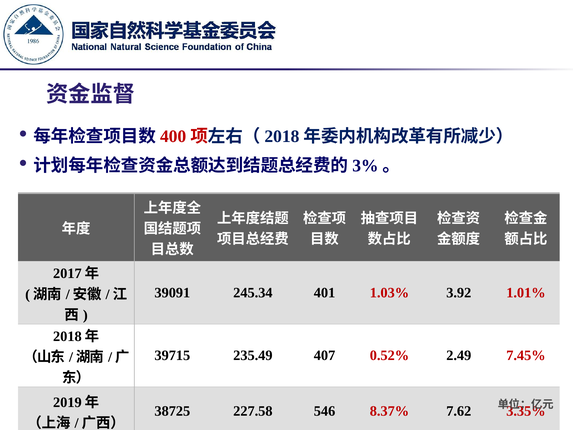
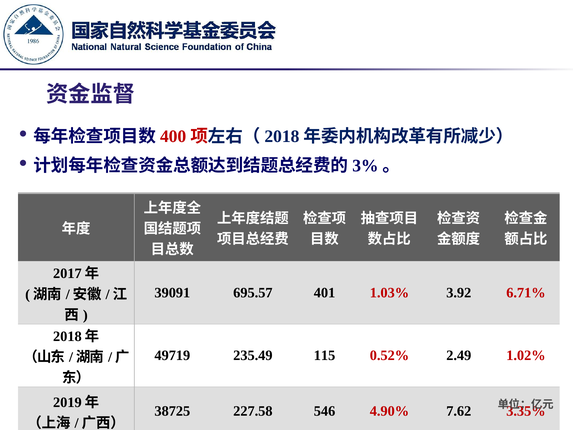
245.34: 245.34 -> 695.57
1.01%: 1.01% -> 6.71%
39715: 39715 -> 49719
407: 407 -> 115
7.45%: 7.45% -> 1.02%
8.37%: 8.37% -> 4.90%
